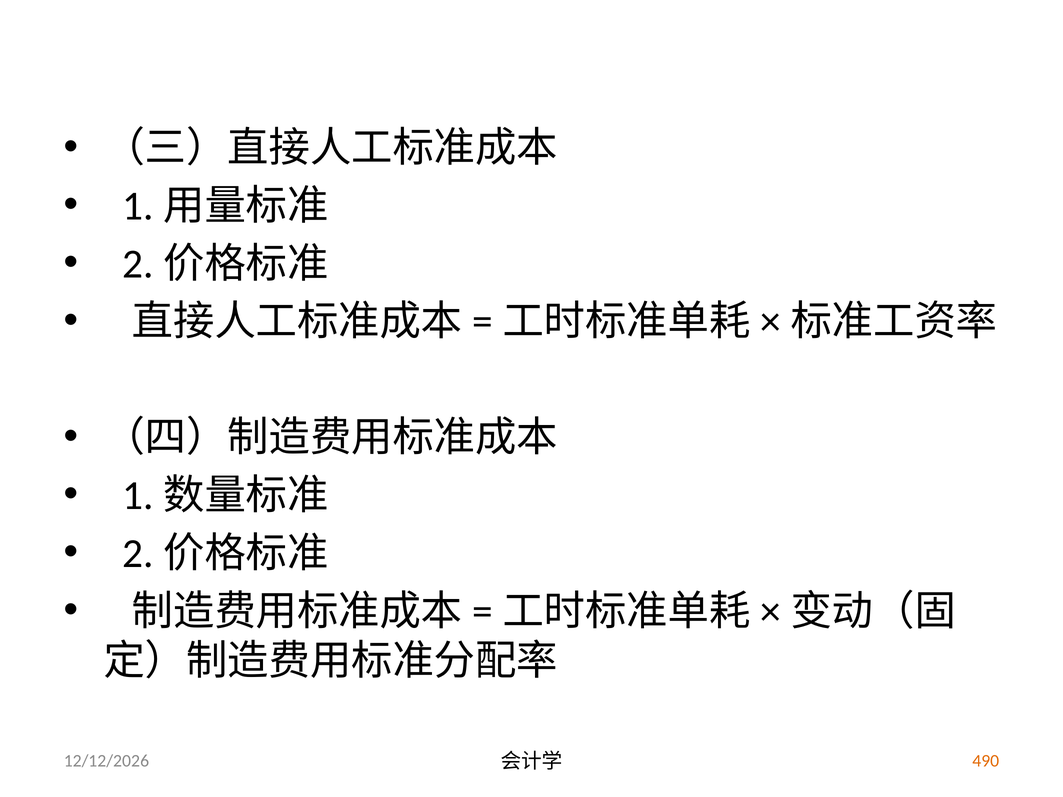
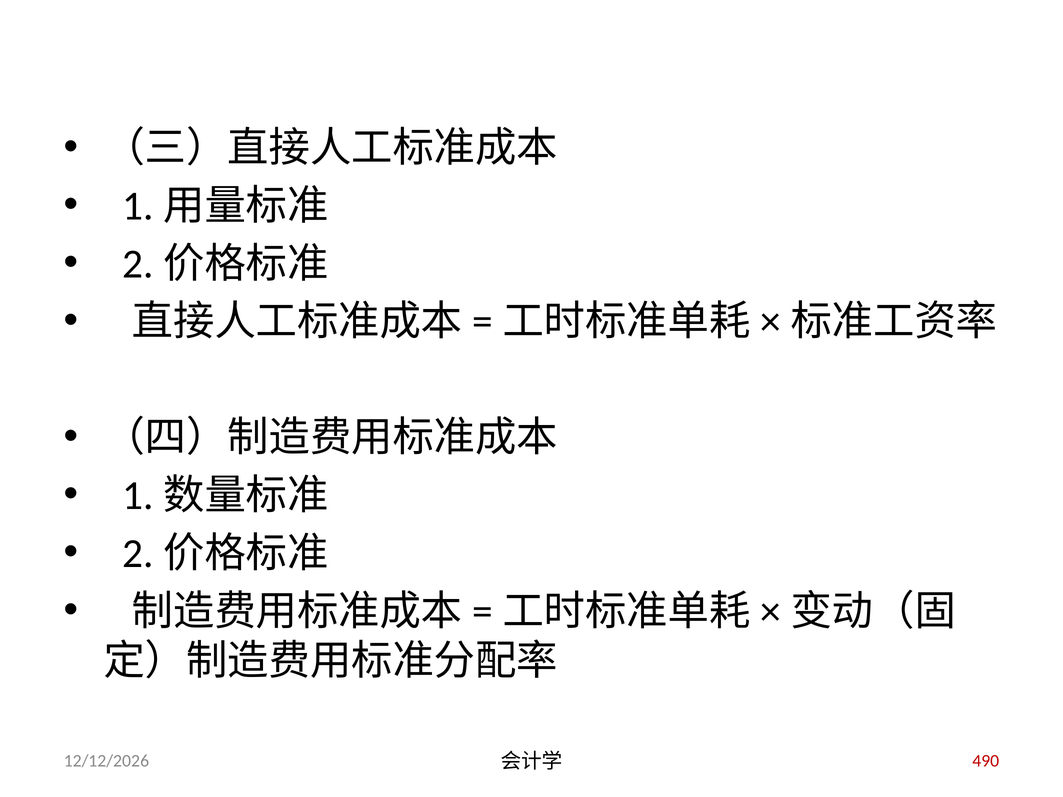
490 colour: orange -> red
